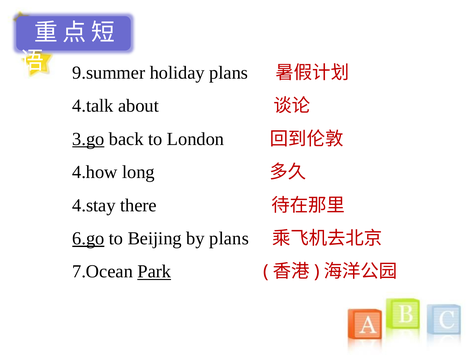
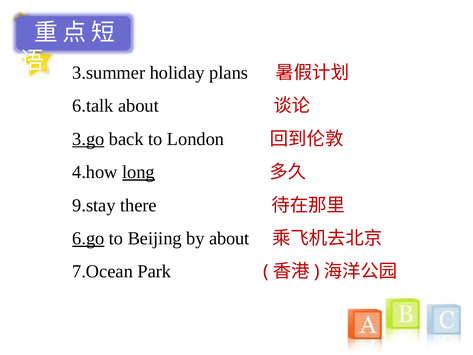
9.summer: 9.summer -> 3.summer
4.talk: 4.talk -> 6.talk
long underline: none -> present
4.stay: 4.stay -> 9.stay
by plans: plans -> about
Park underline: present -> none
